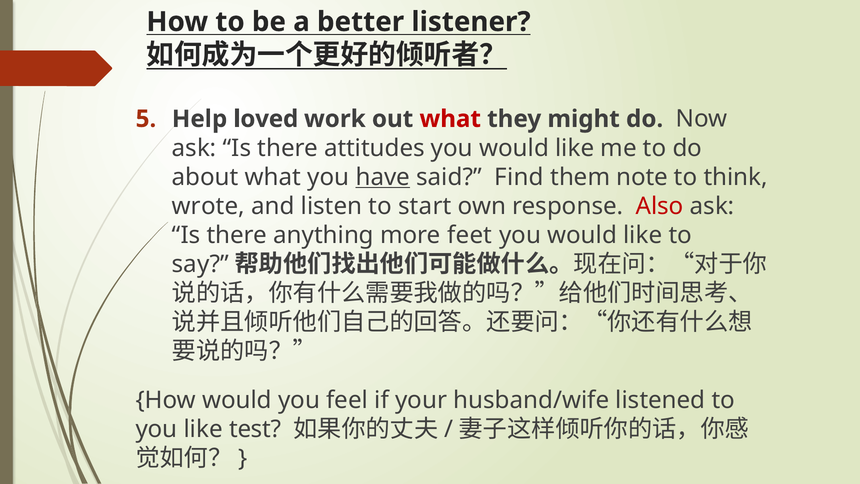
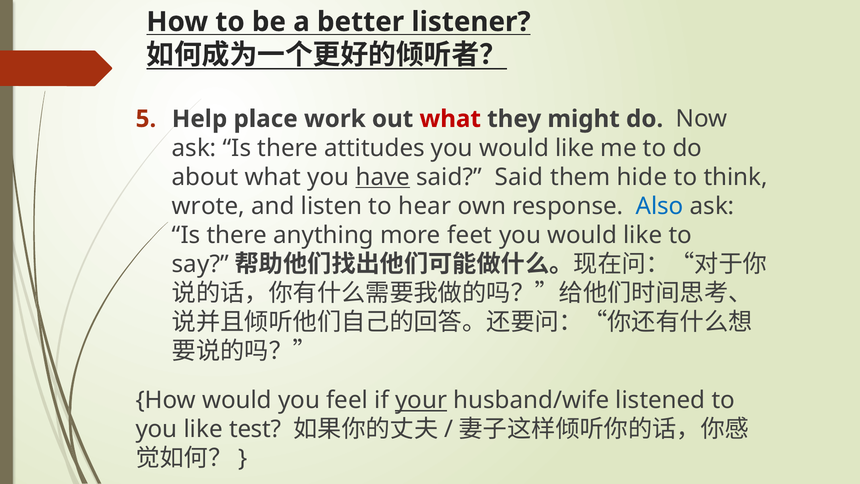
loved: loved -> place
said Find: Find -> Said
note: note -> hide
start: start -> hear
Also colour: red -> blue
your underline: none -> present
